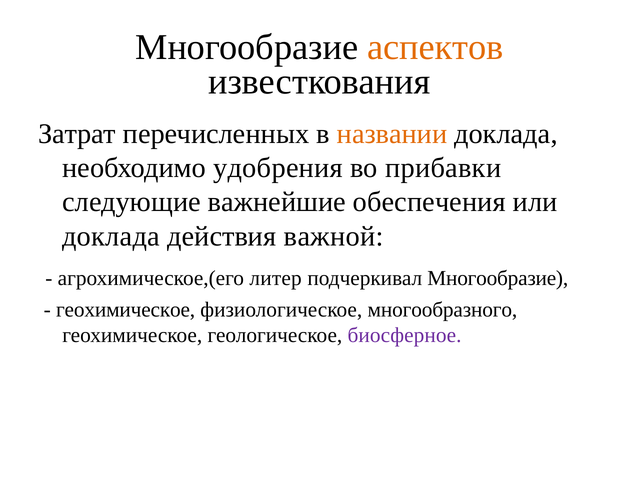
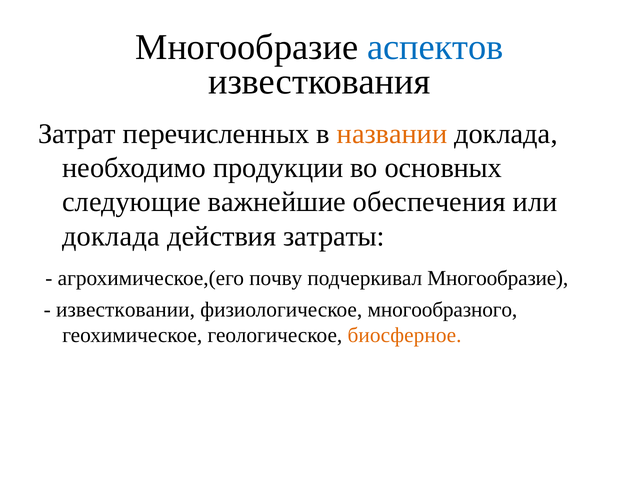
аспектов colour: orange -> blue
удобрения: удобрения -> продукции
прибавки: прибавки -> основных
важной: важной -> затраты
литер: литер -> почву
геохимическое at (126, 310): геохимическое -> известковании
биосферное colour: purple -> orange
